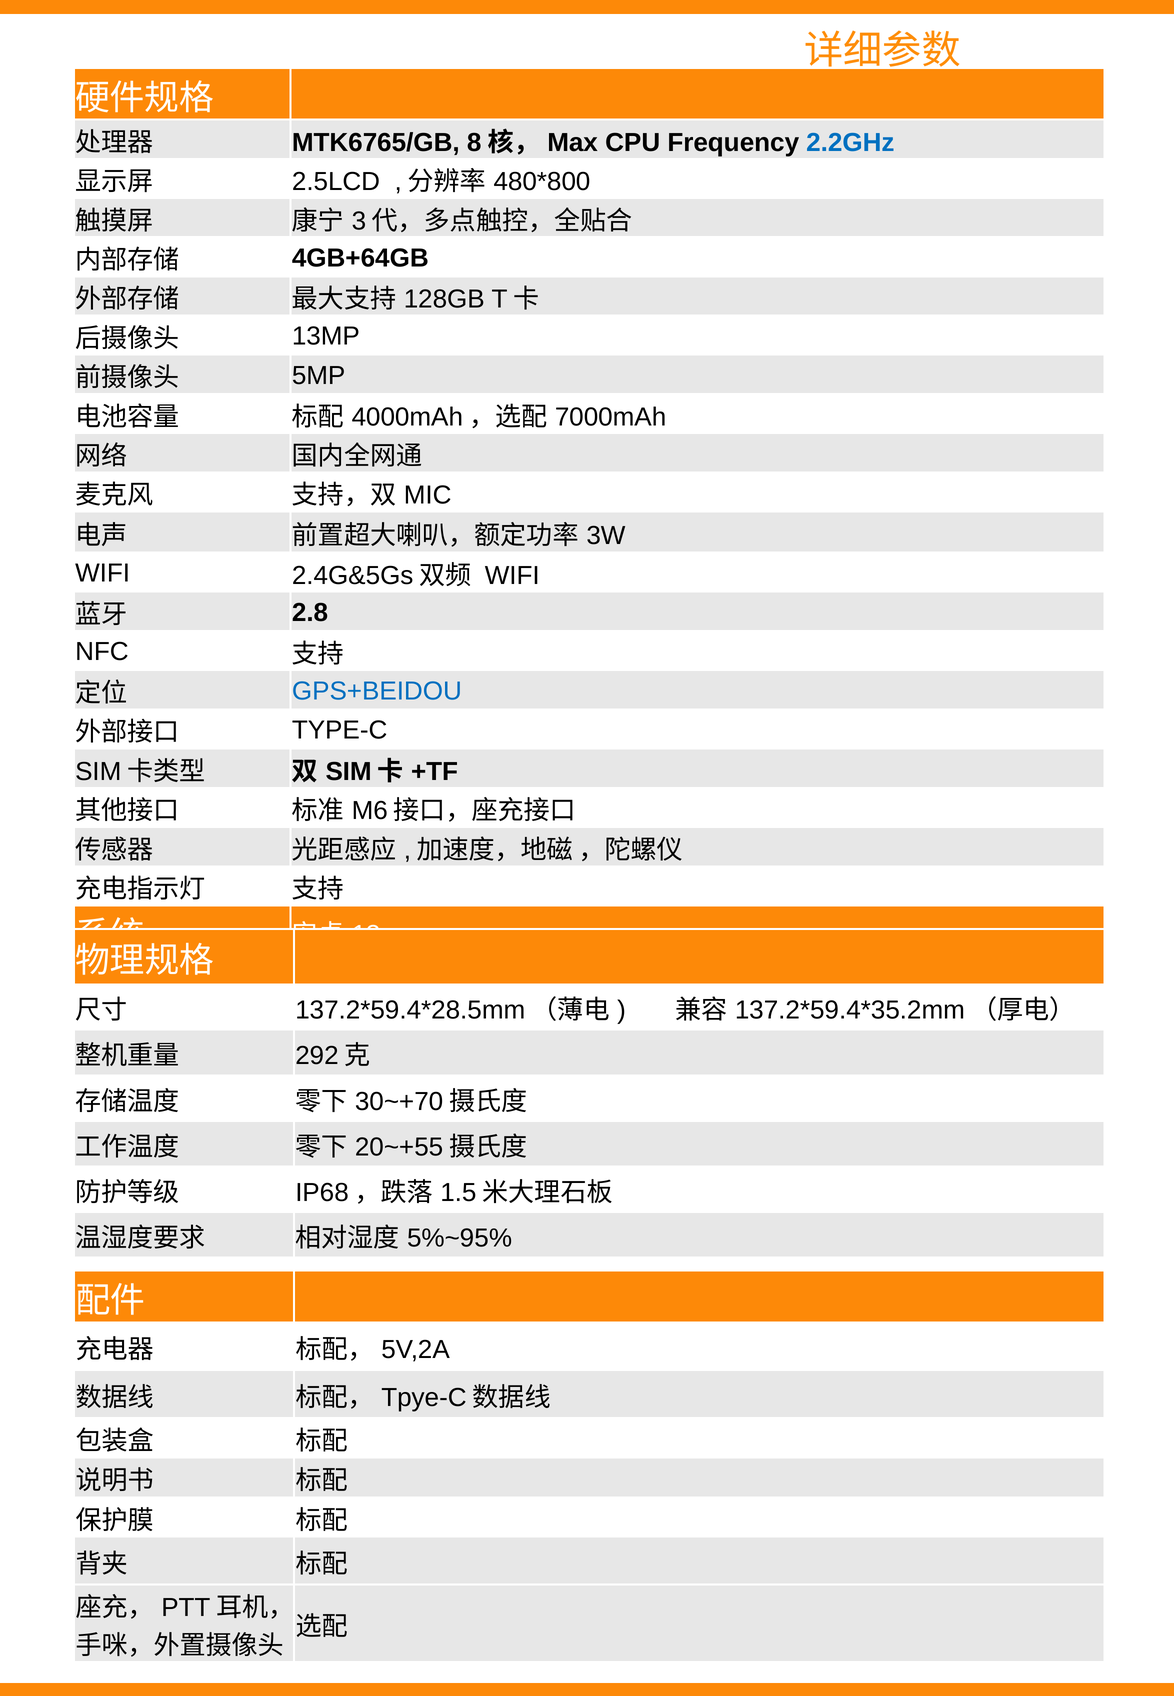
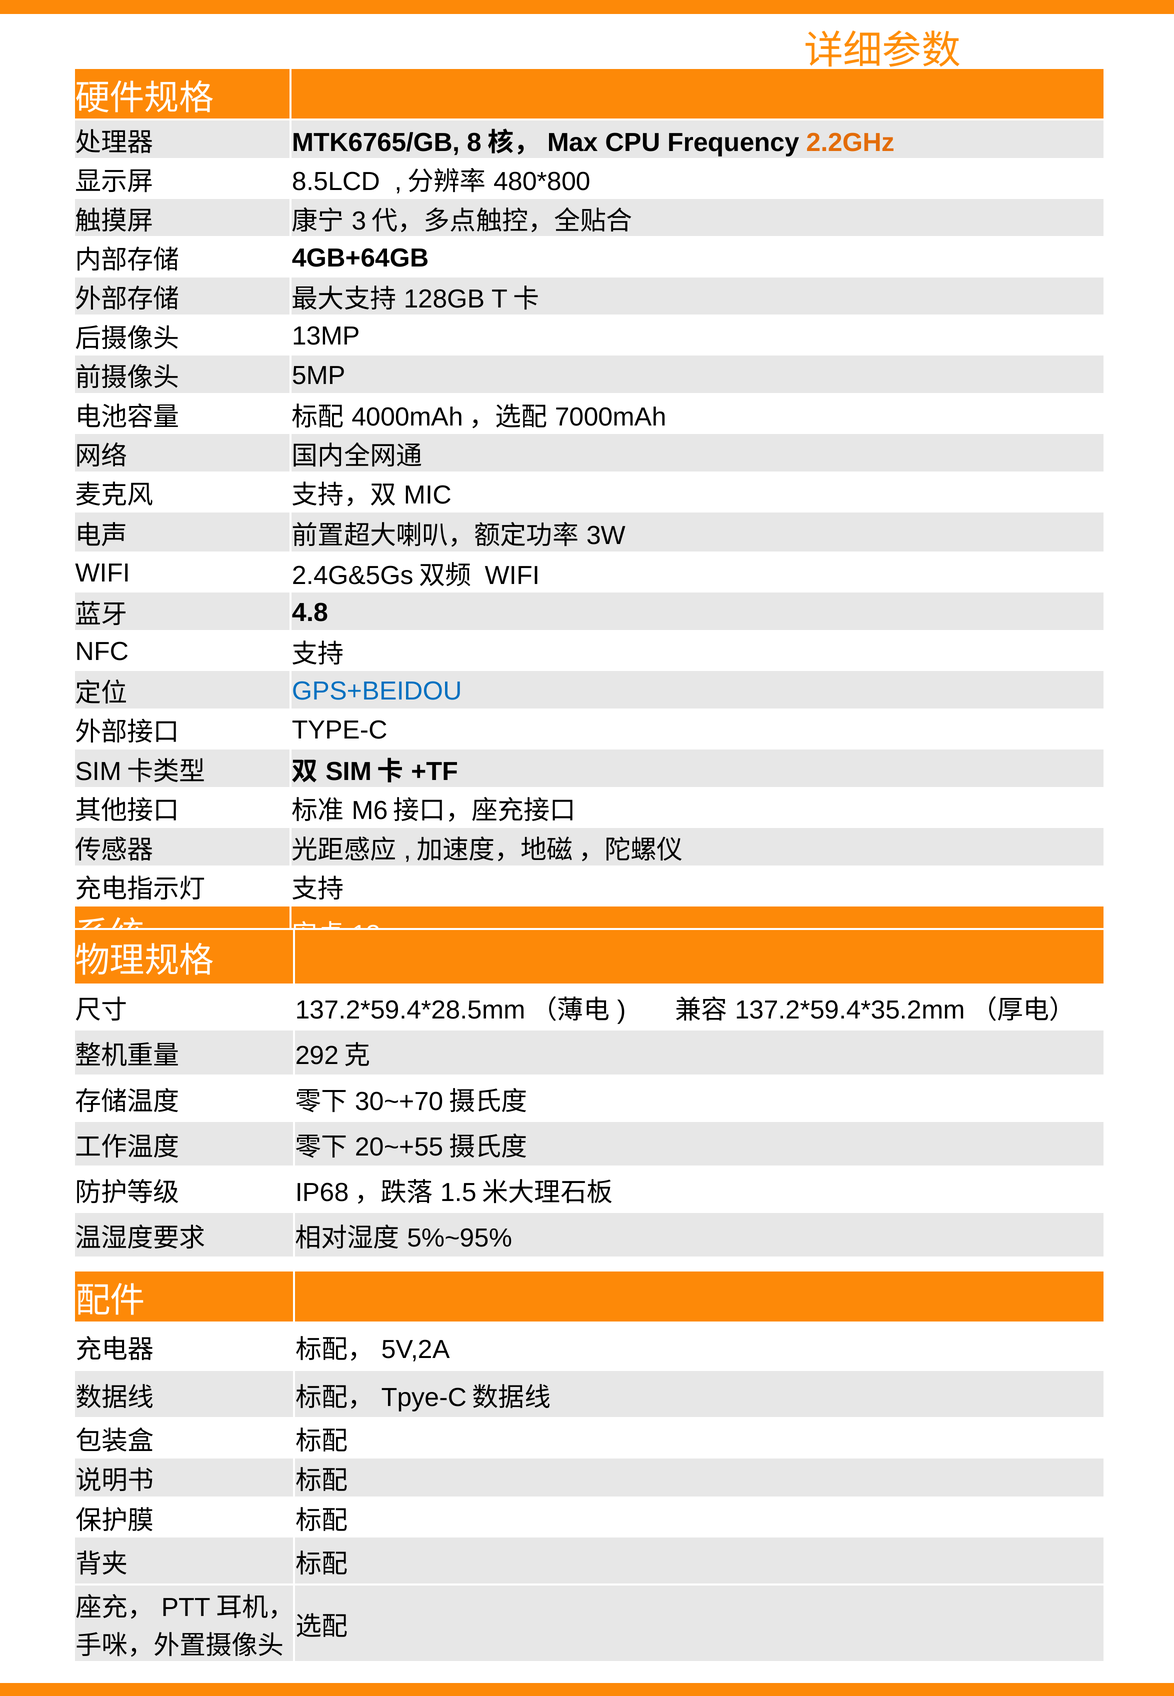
2.2GHz colour: blue -> orange
2.5LCD: 2.5LCD -> 8.5LCD
2.8: 2.8 -> 4.8
